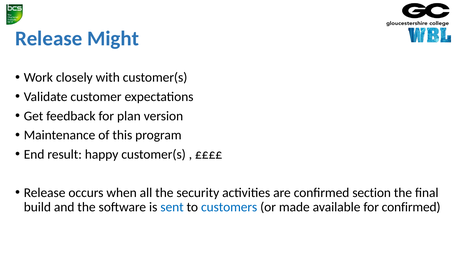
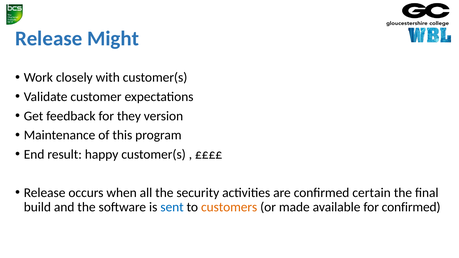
plan: plan -> they
section: section -> certain
customers colour: blue -> orange
